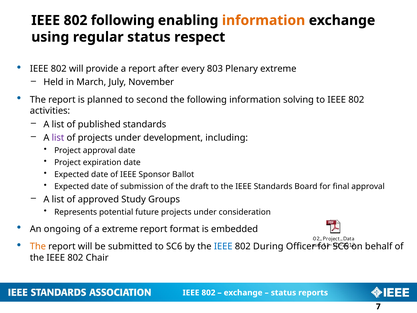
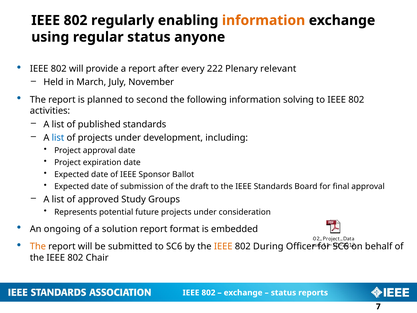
802 following: following -> regularly
respect: respect -> anyone
803: 803 -> 222
Plenary extreme: extreme -> relevant
list at (58, 138) colour: purple -> blue
a extreme: extreme -> solution
IEEE at (223, 246) colour: blue -> orange
